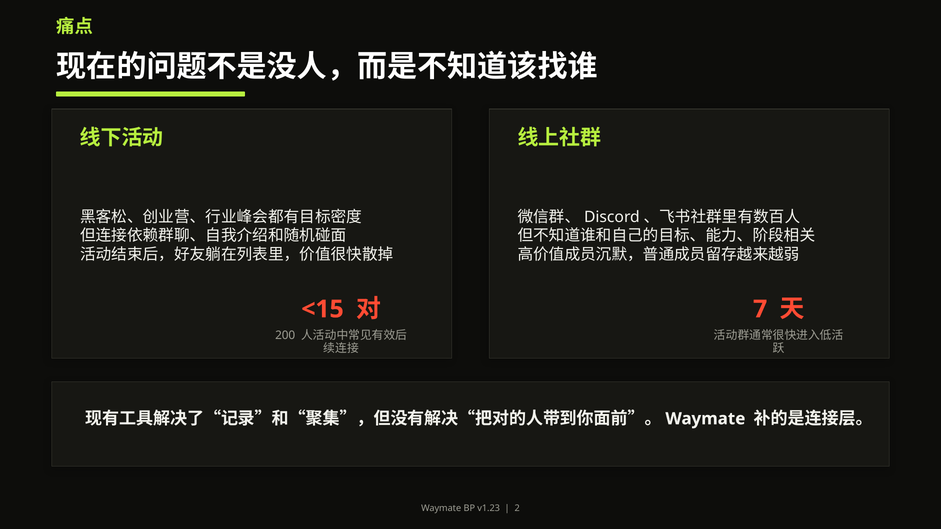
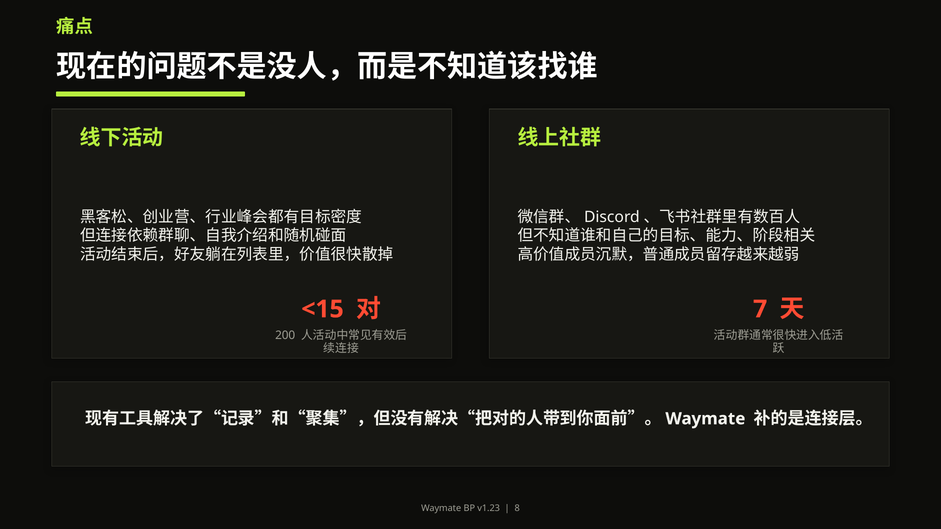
2: 2 -> 8
